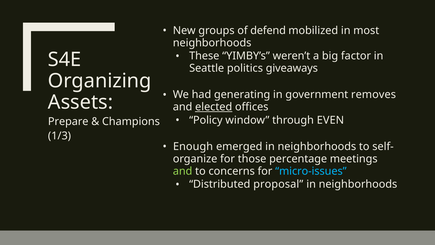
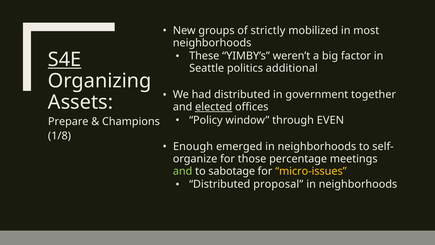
defend: defend -> strictly
S4E underline: none -> present
giveaways: giveaways -> additional
had generating: generating -> distributed
removes: removes -> together
1/3: 1/3 -> 1/8
concerns: concerns -> sabotage
micro-issues colour: light blue -> yellow
